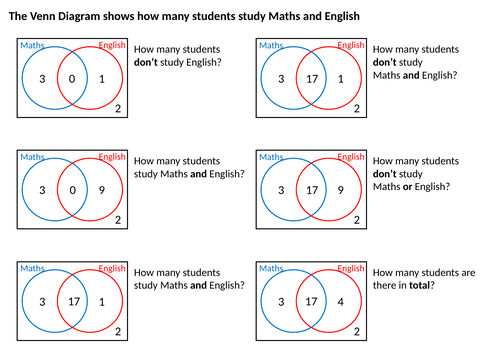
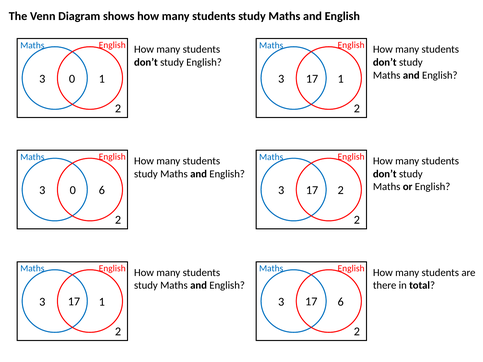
9 at (102, 190): 9 -> 6
9 at (341, 190): 9 -> 2
4 at (341, 302): 4 -> 6
